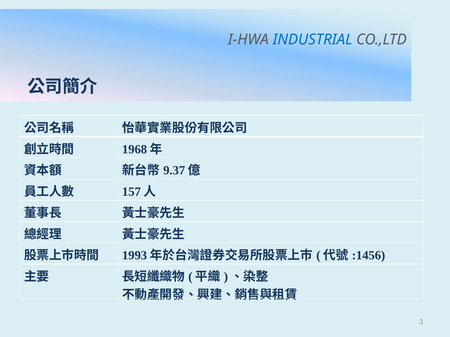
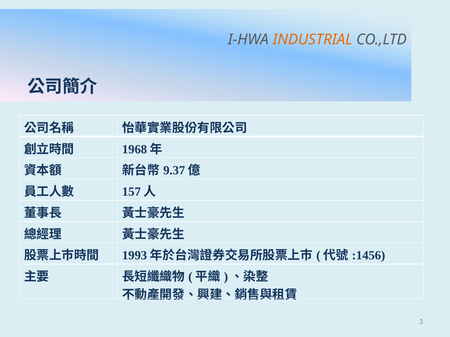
INDUSTRIAL colour: blue -> orange
